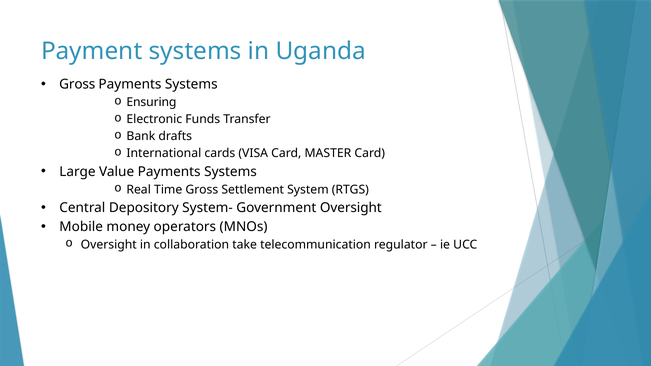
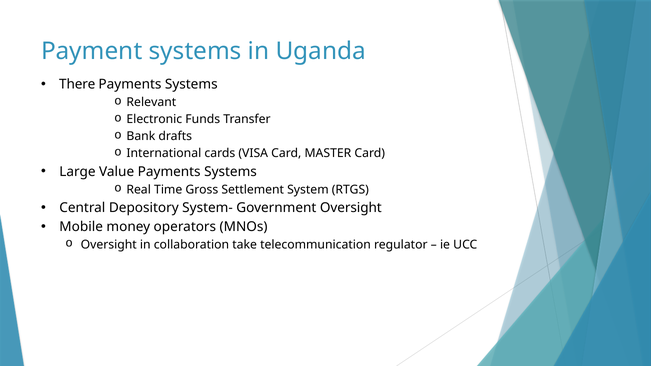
Gross at (77, 84): Gross -> There
Ensuring: Ensuring -> Relevant
